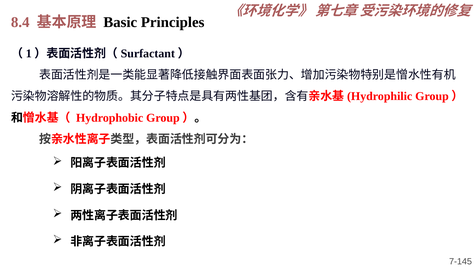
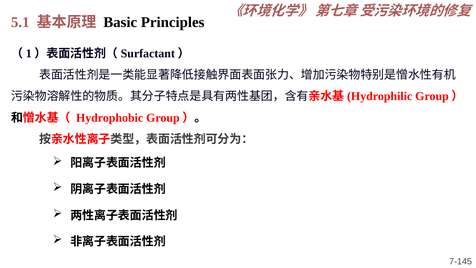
8.4: 8.4 -> 5.1
